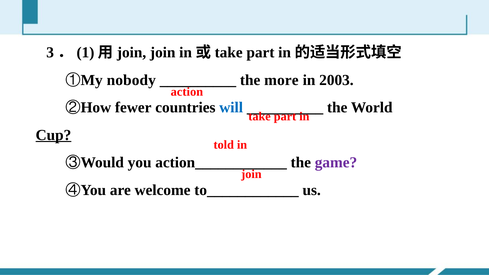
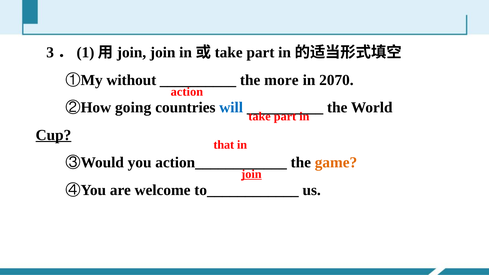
nobody: nobody -> without
2003: 2003 -> 2070
fewer: fewer -> going
told: told -> that
game colour: purple -> orange
join at (251, 174) underline: none -> present
